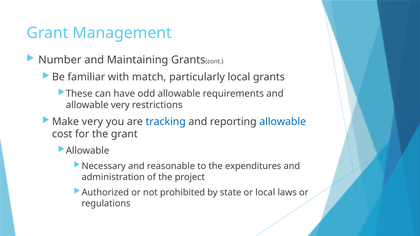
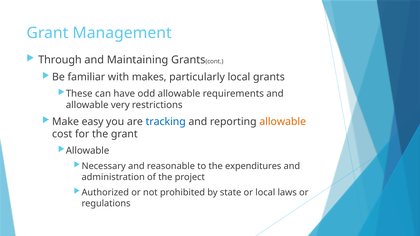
Number: Number -> Through
match: match -> makes
Make very: very -> easy
allowable at (283, 122) colour: blue -> orange
